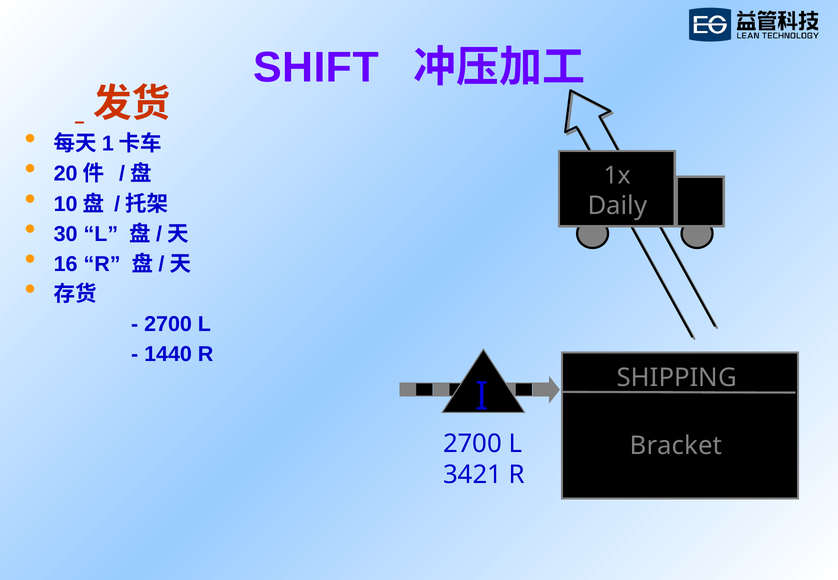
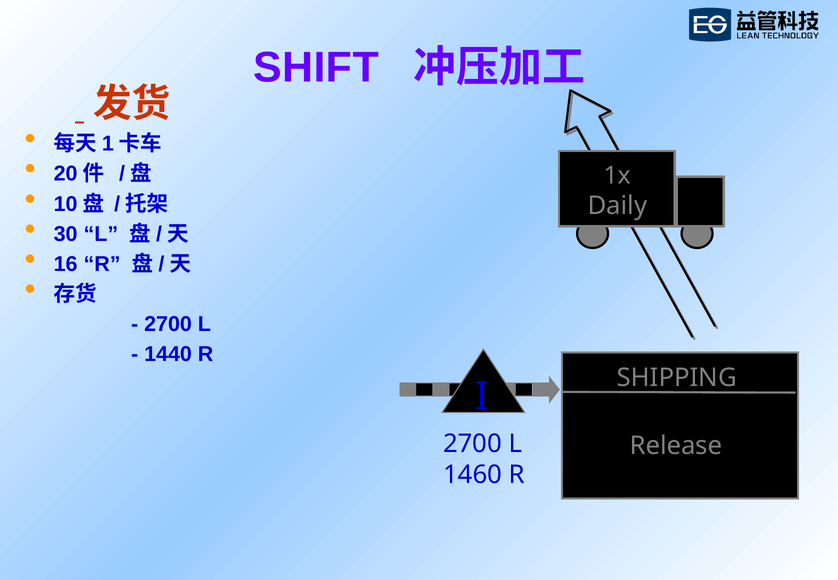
Bracket: Bracket -> Release
3421: 3421 -> 1460
